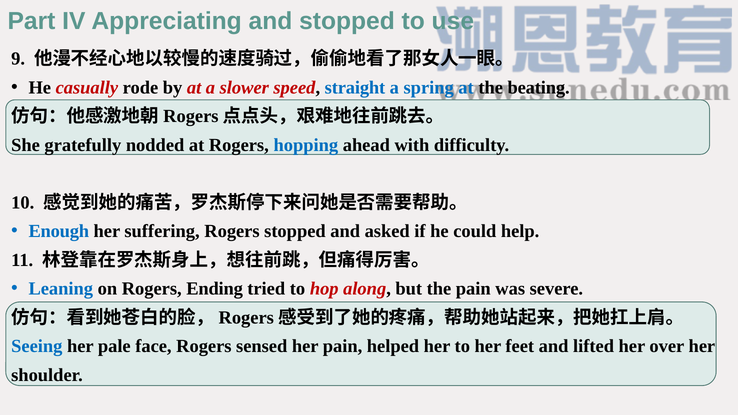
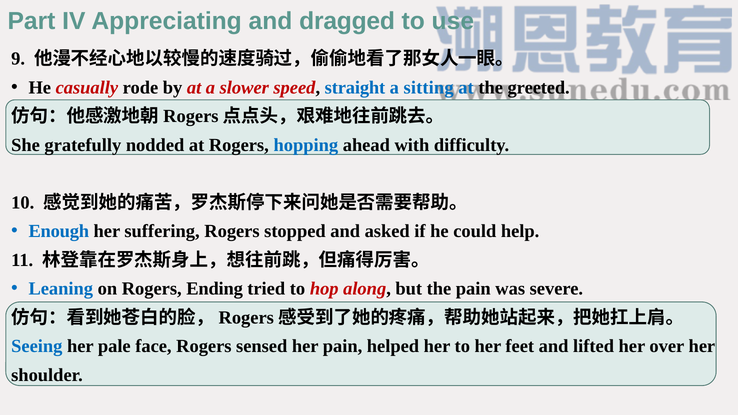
and stopped: stopped -> dragged
spring: spring -> sitting
beating: beating -> greeted
